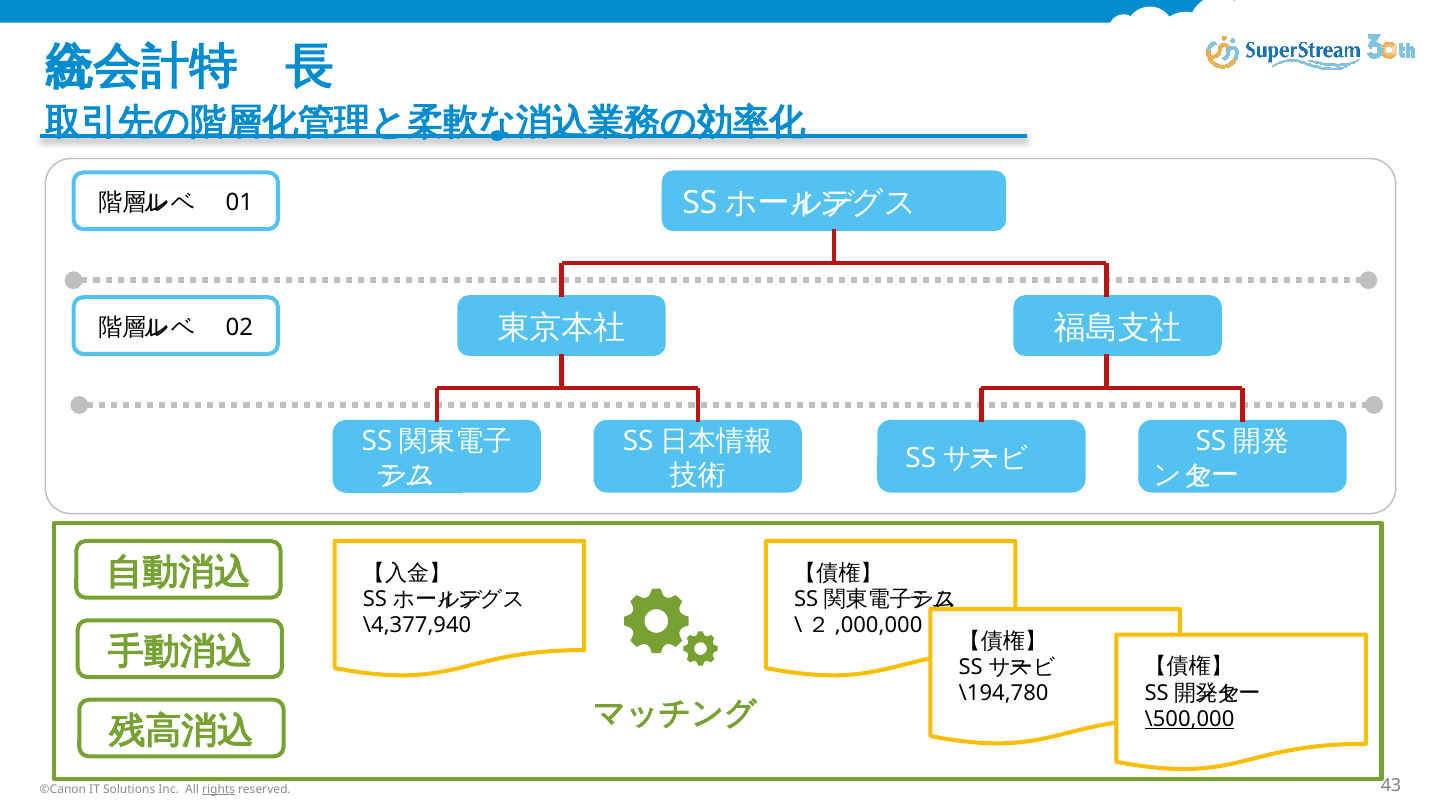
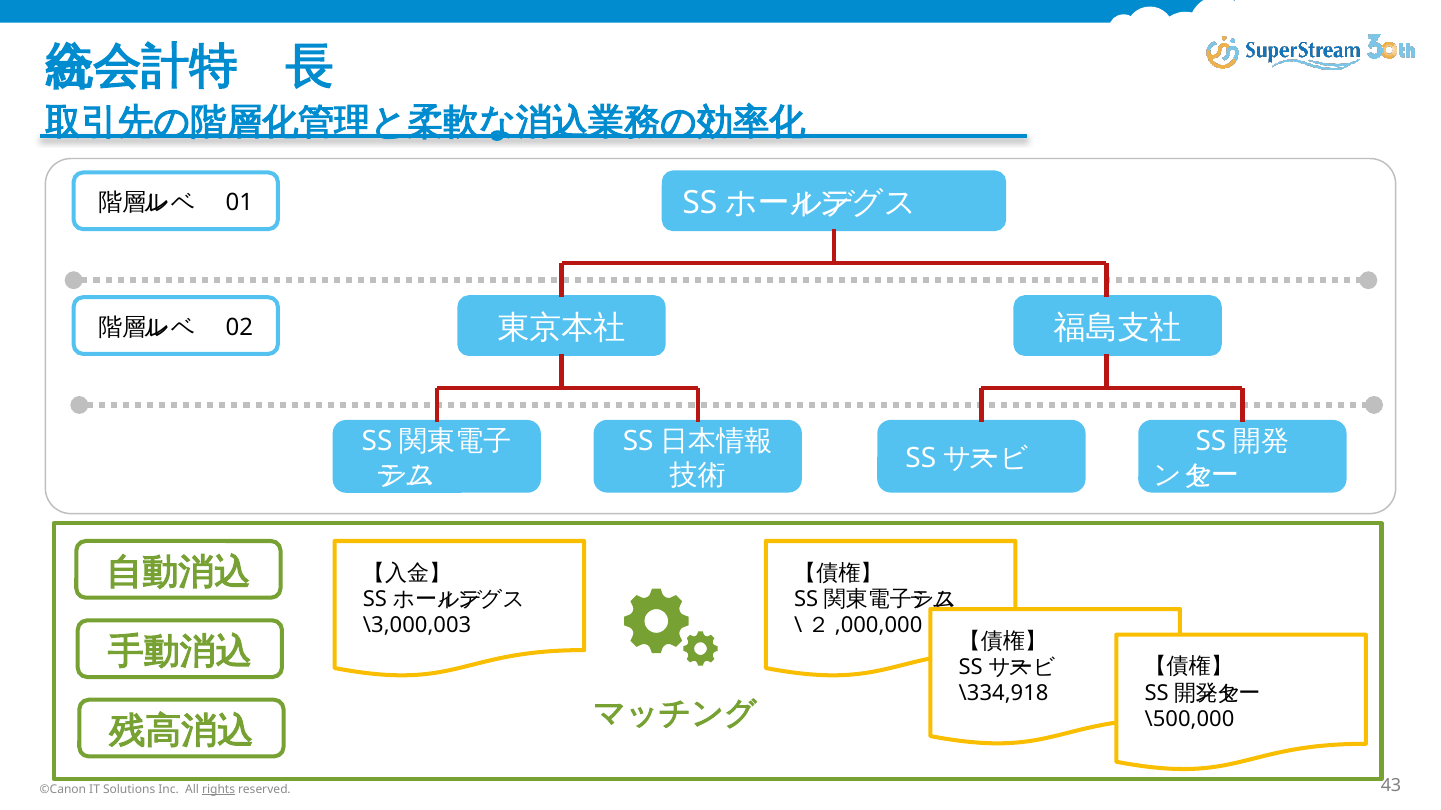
\4,377,940: \4,377,940 -> \3,000,003
\194,780: \194,780 -> \334,918
\500,000 underline: present -> none
